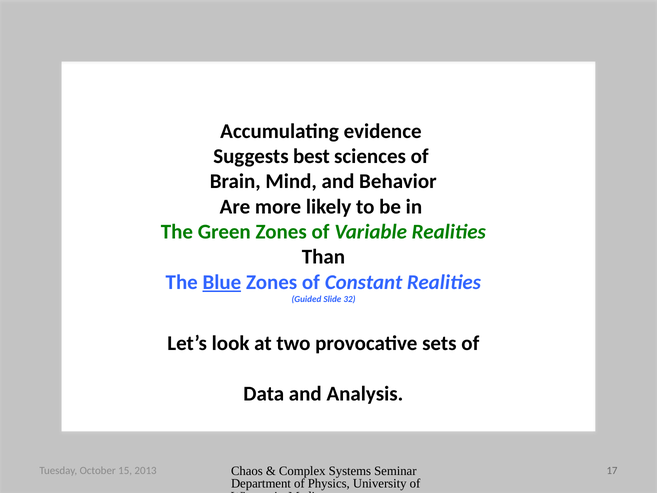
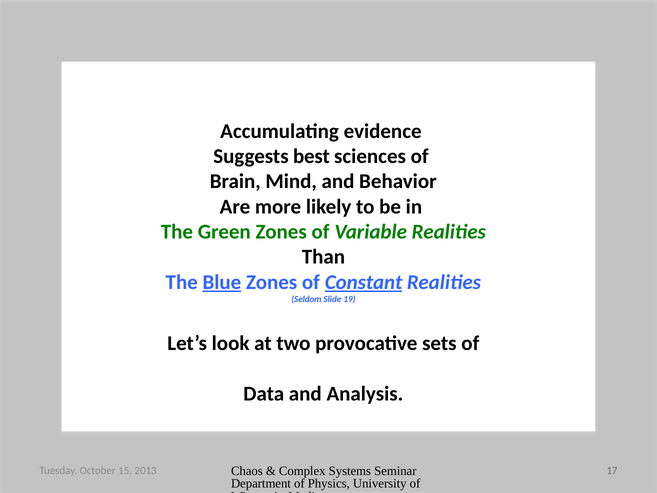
Constant underline: none -> present
Guided: Guided -> Seldom
32: 32 -> 19
